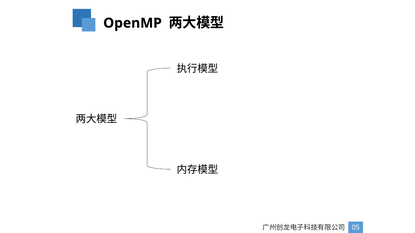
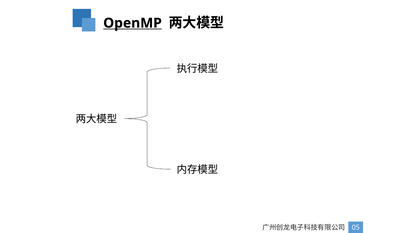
OpenMP underline: none -> present
